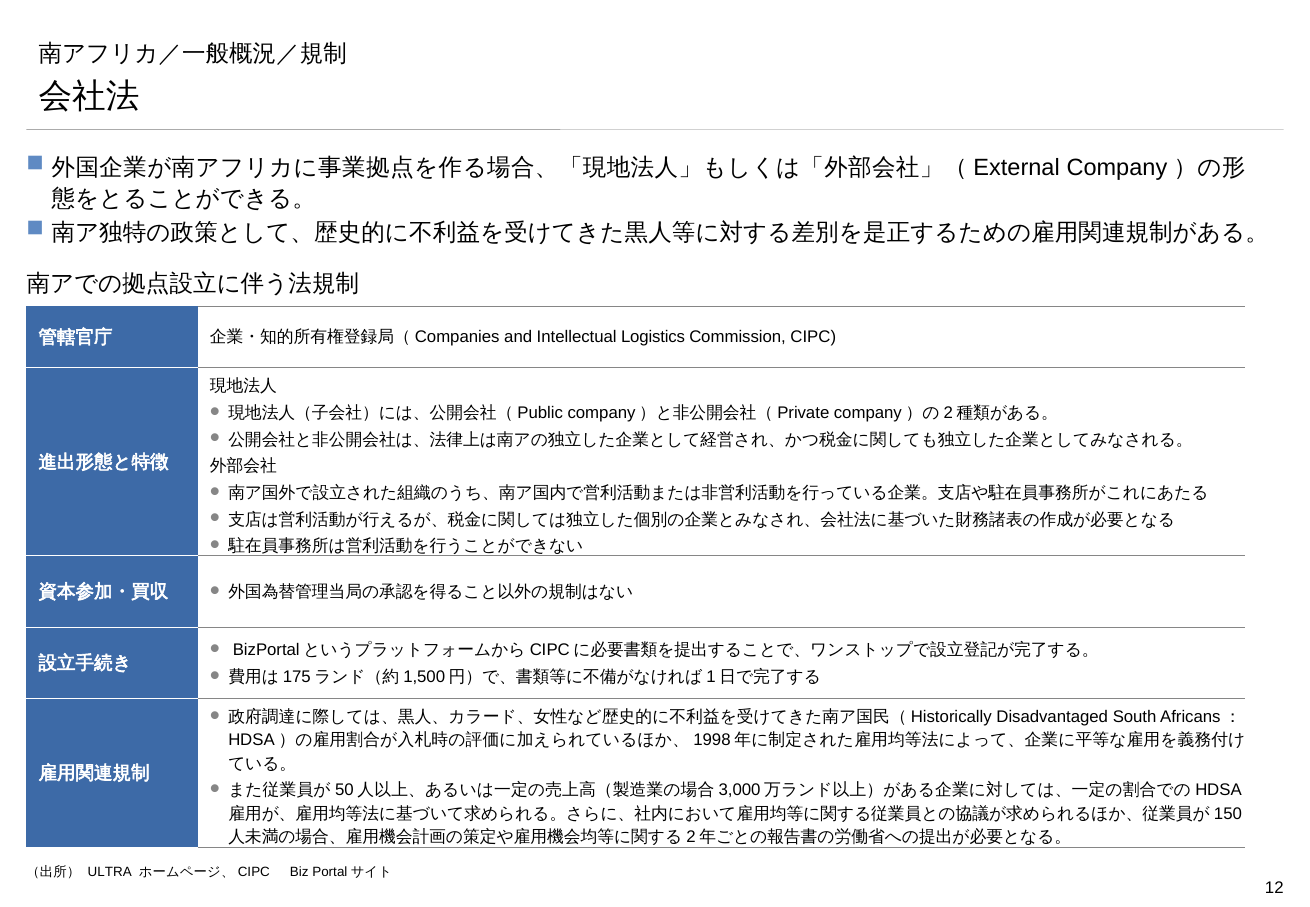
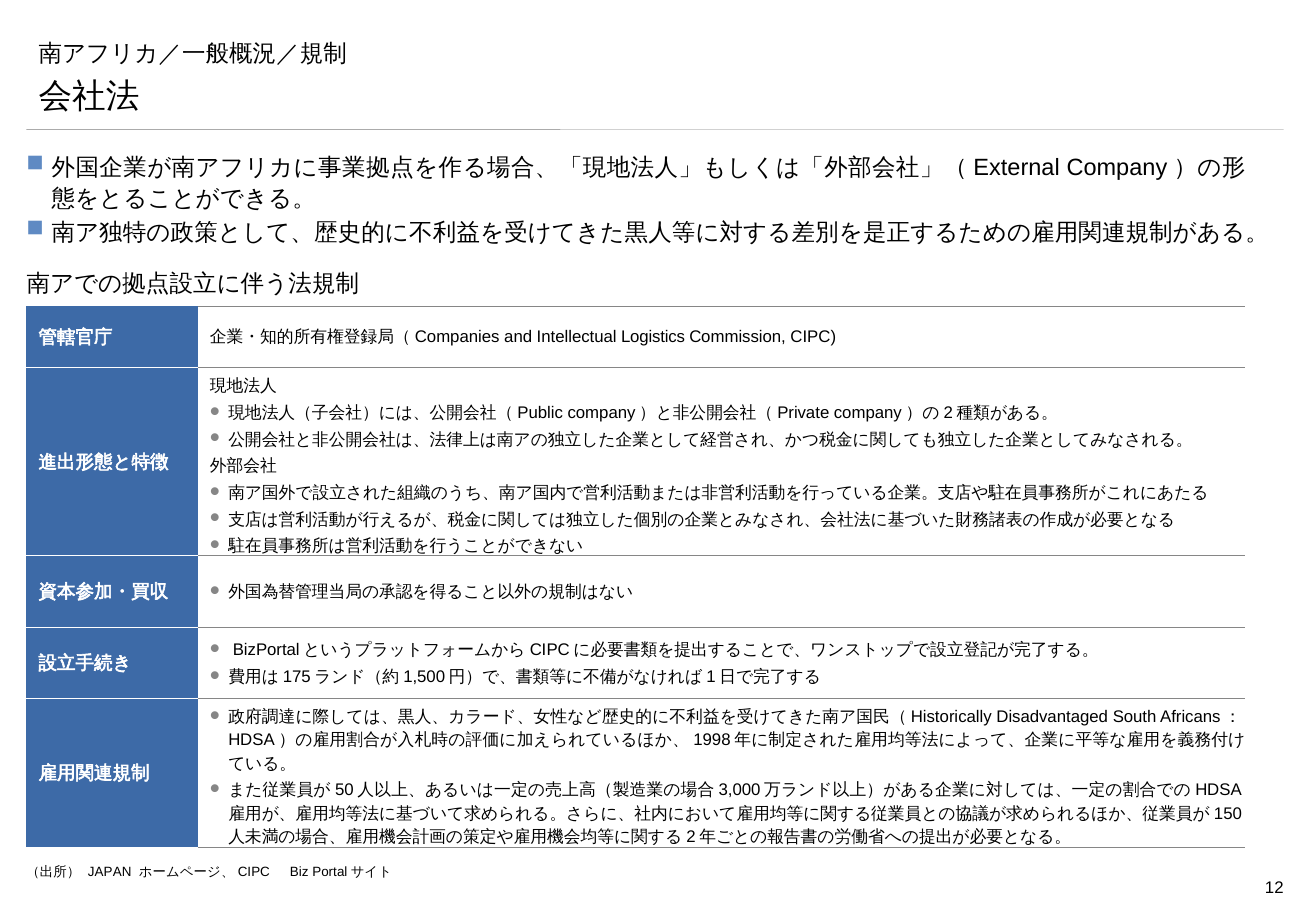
ULTRA: ULTRA -> JAPAN
